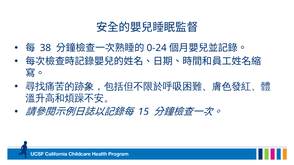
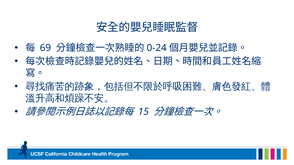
38: 38 -> 69
